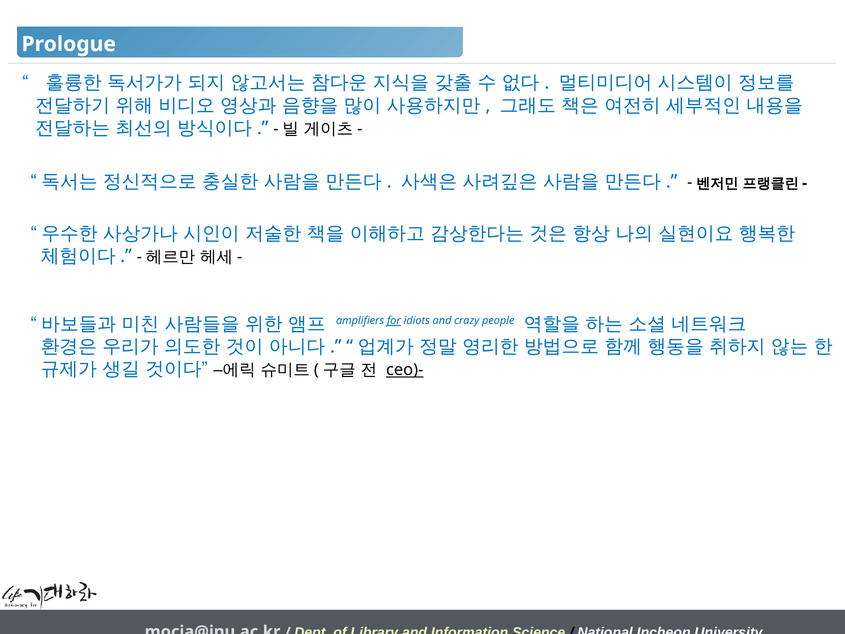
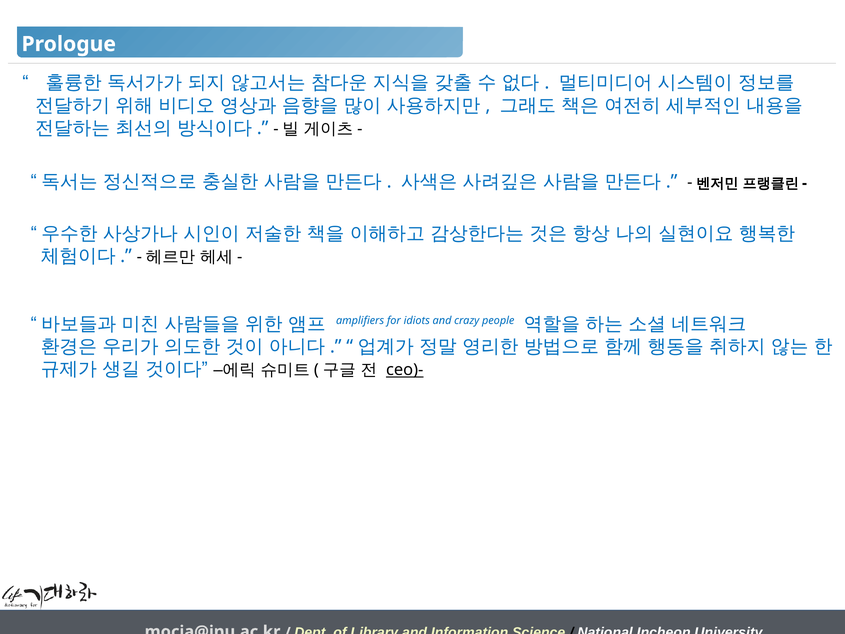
for underline: present -> none
